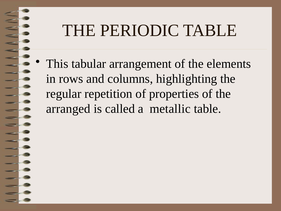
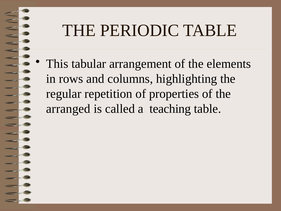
metallic: metallic -> teaching
